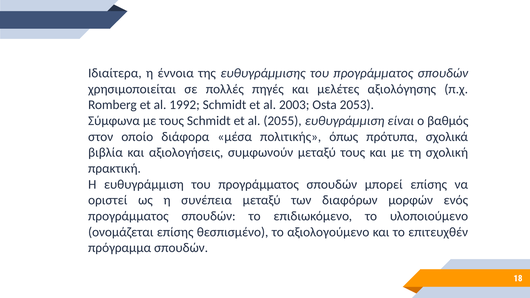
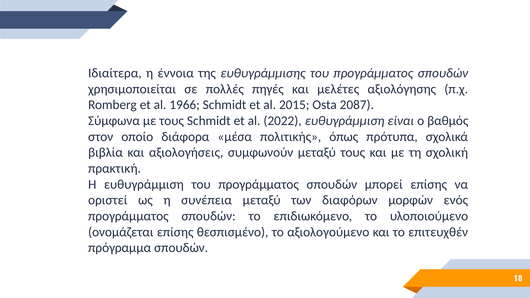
1992: 1992 -> 1966
2003: 2003 -> 2015
2053: 2053 -> 2087
2055: 2055 -> 2022
